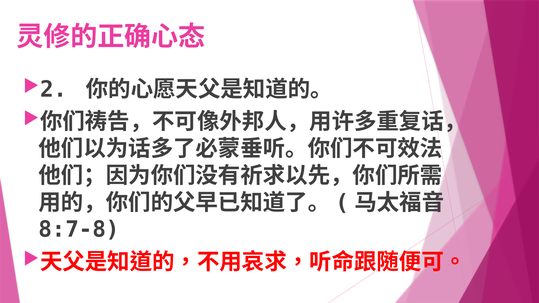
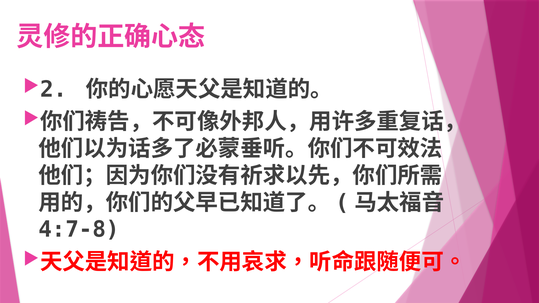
8:7-8: 8:7-8 -> 4:7-8
